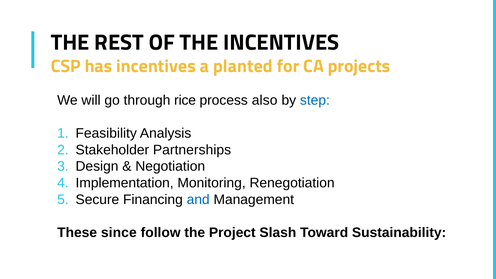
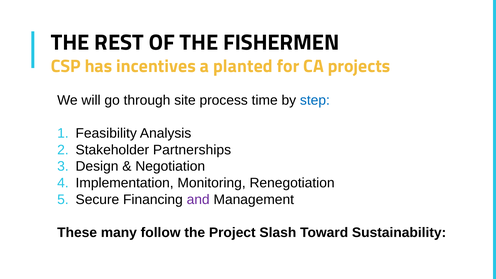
THE INCENTIVES: INCENTIVES -> FISHERMEN
rice: rice -> site
also: also -> time
and colour: blue -> purple
since: since -> many
